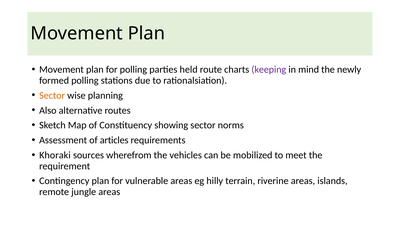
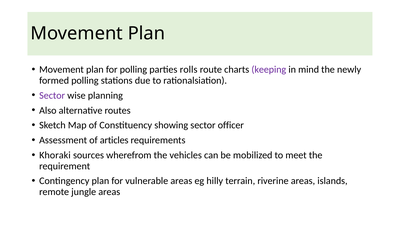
held: held -> rolls
Sector at (52, 95) colour: orange -> purple
norms: norms -> officer
